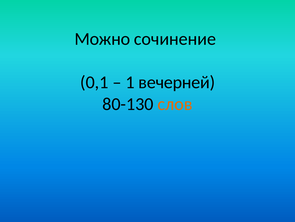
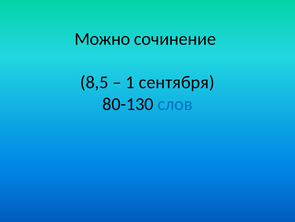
0,1: 0,1 -> 8,5
вечерней: вечерней -> сентября
слов colour: orange -> blue
